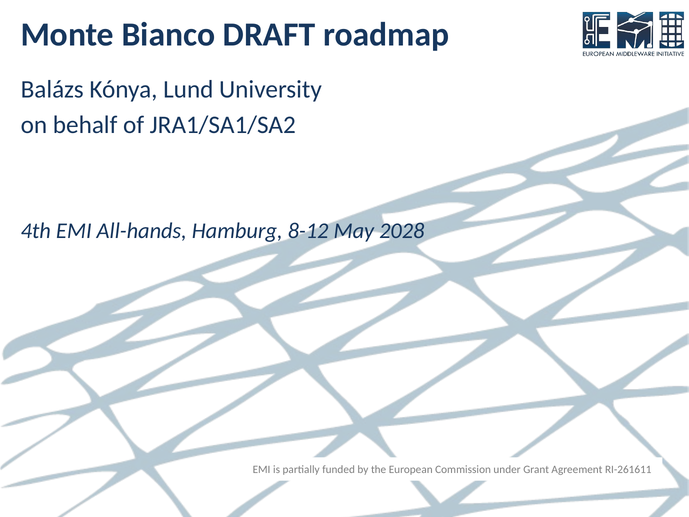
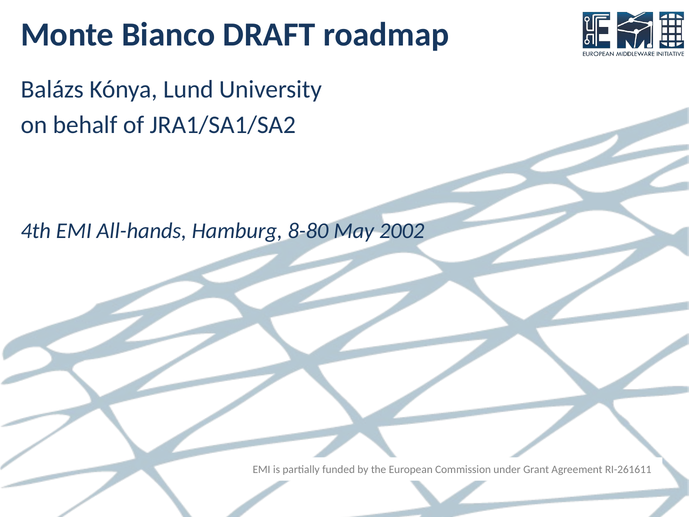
8-12: 8-12 -> 8-80
2028: 2028 -> 2002
